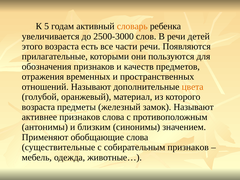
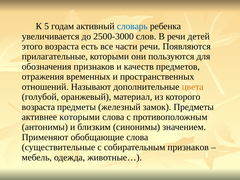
словарь colour: orange -> blue
замок Называют: Называют -> Предметы
активнее признаков: признаков -> которыми
